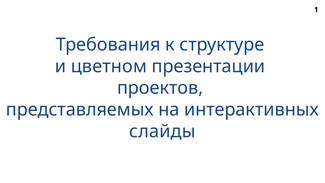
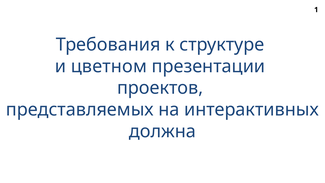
слайды: слайды -> должна
